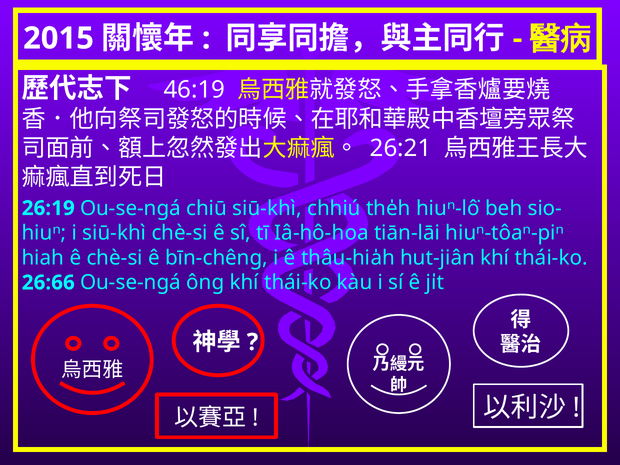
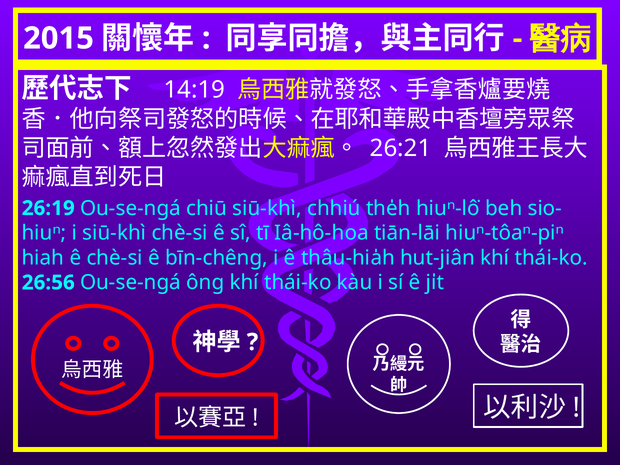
46:19: 46:19 -> 14:19
26:66: 26:66 -> 26:56
